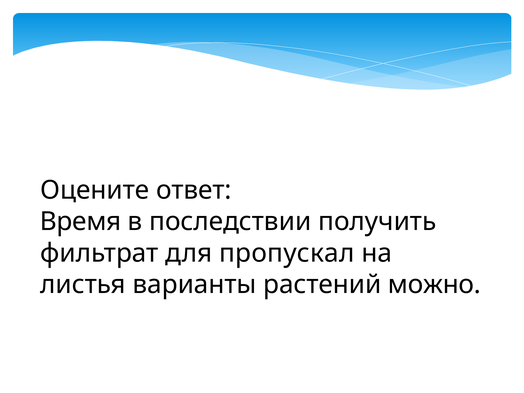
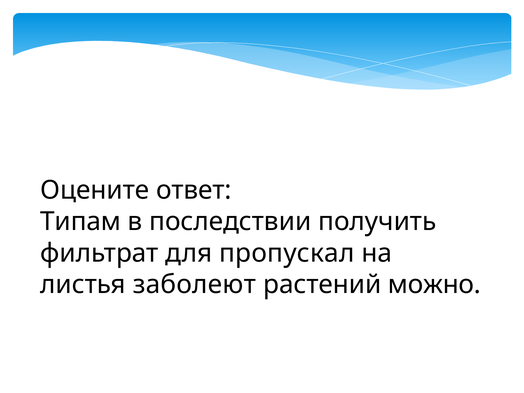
Время: Время -> Типам
варианты: варианты -> заболеют
